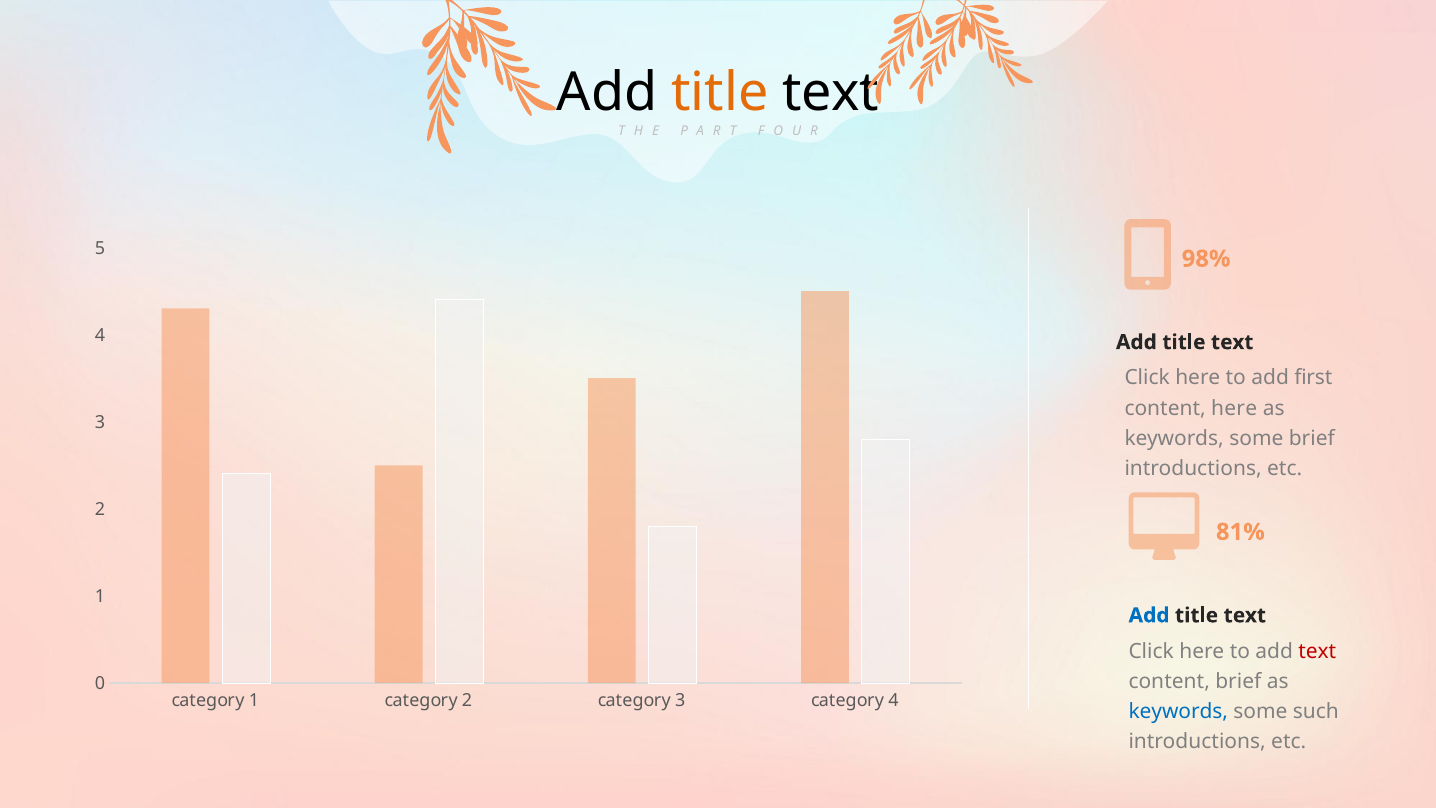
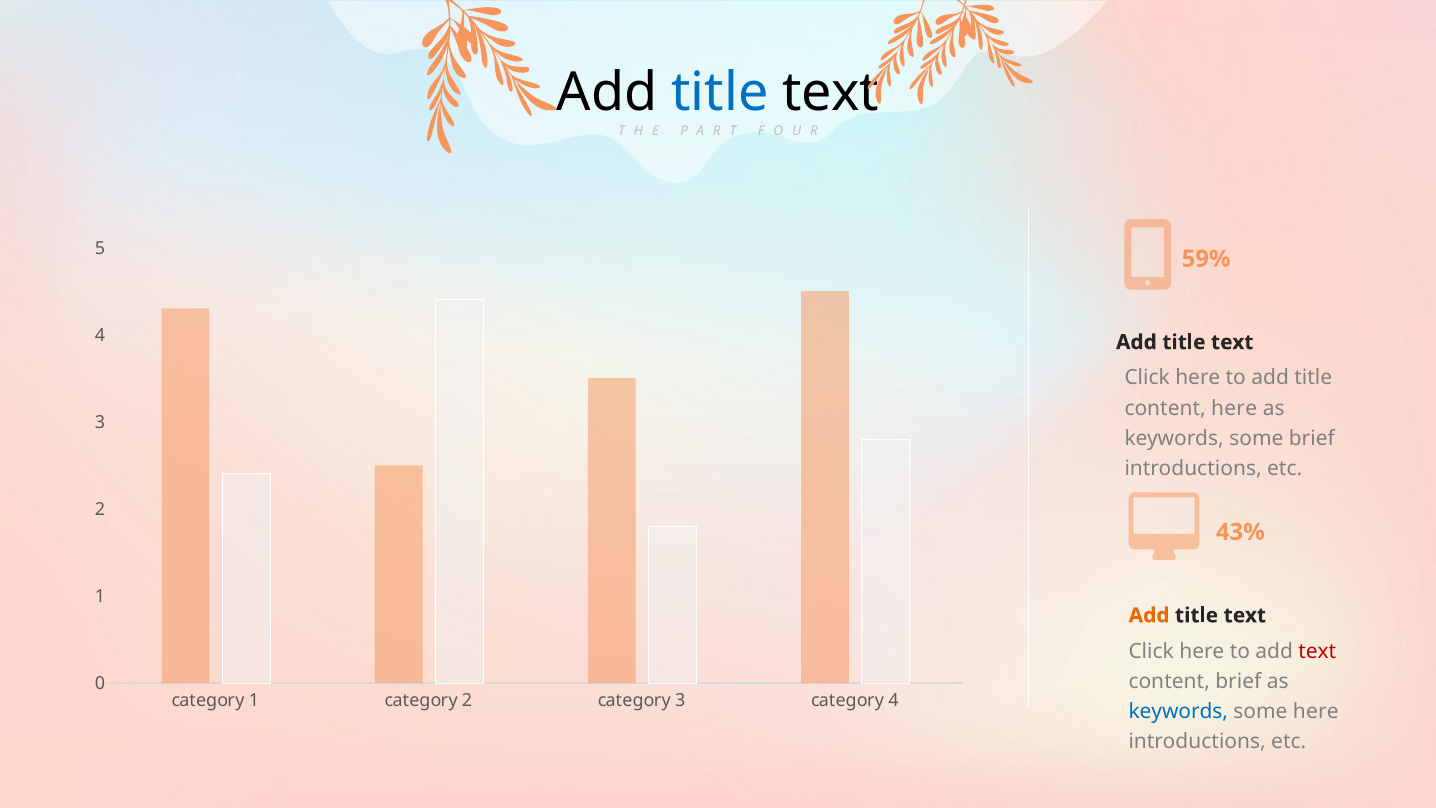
title at (720, 93) colour: orange -> blue
98%: 98% -> 59%
to add first: first -> title
81%: 81% -> 43%
Add at (1149, 615) colour: blue -> orange
some such: such -> here
